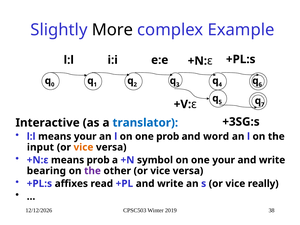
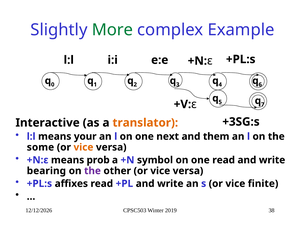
More colour: black -> green
translator colour: blue -> orange
one prob: prob -> next
word: word -> them
input: input -> some
one your: your -> read
really: really -> finite
